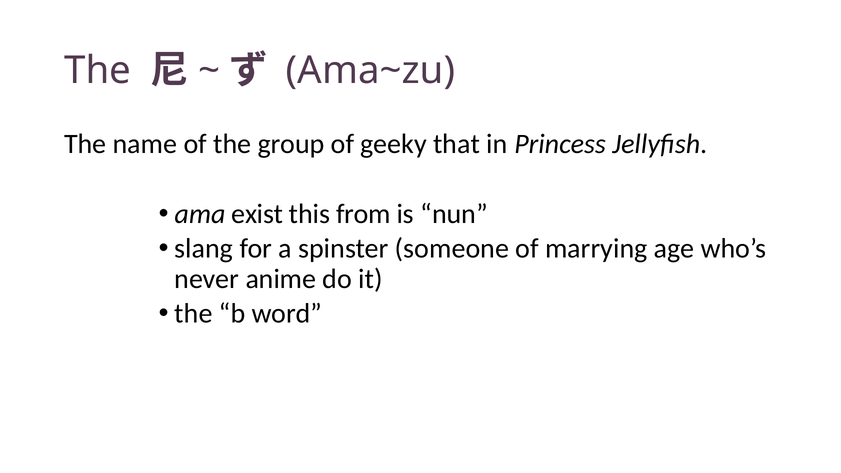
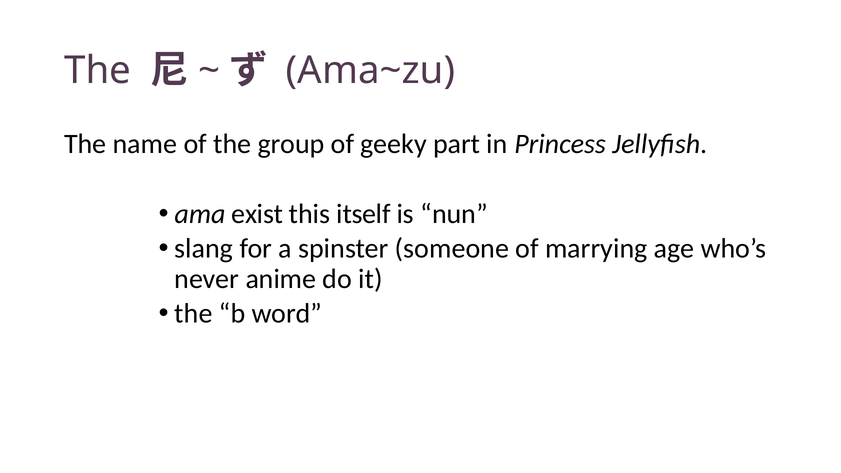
that: that -> part
from: from -> itself
